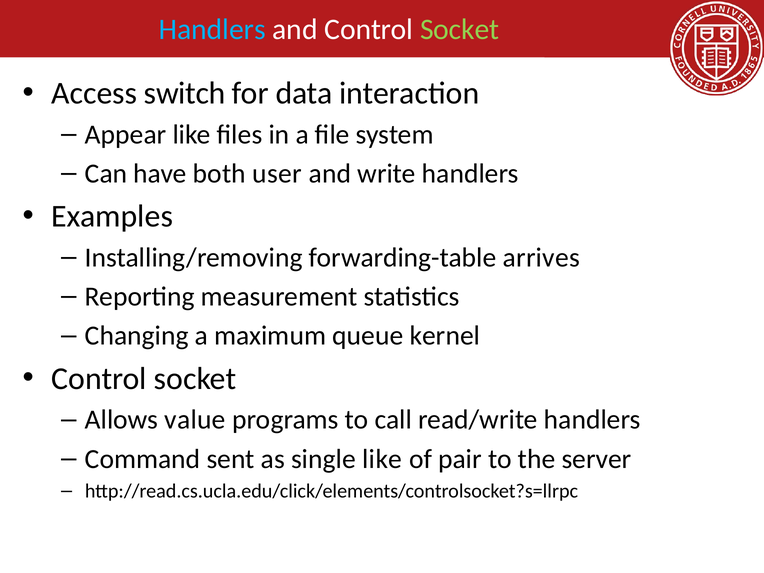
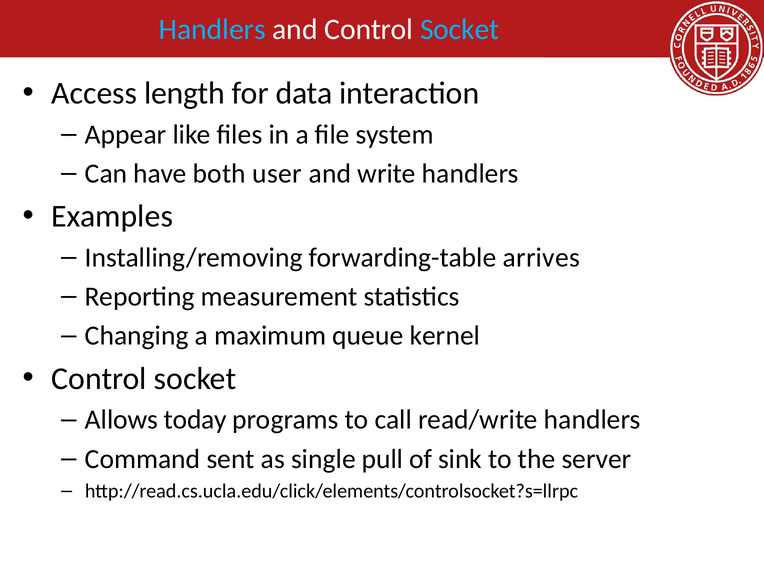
Socket at (460, 29) colour: light green -> light blue
switch: switch -> length
value: value -> today
single like: like -> pull
pair: pair -> sink
